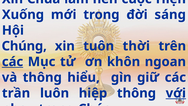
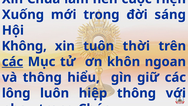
Chúng: Chúng -> Không
trần: trần -> lông
với underline: present -> none
